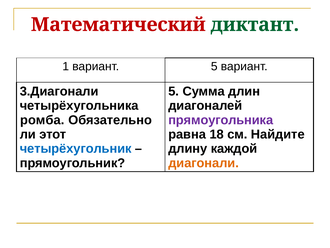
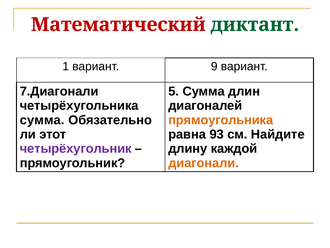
вариант 5: 5 -> 9
3.Диагонали: 3.Диагонали -> 7.Диагонали
ромба at (42, 120): ромба -> сумма
прямоугольника colour: purple -> orange
18: 18 -> 93
четырёхугольник colour: blue -> purple
